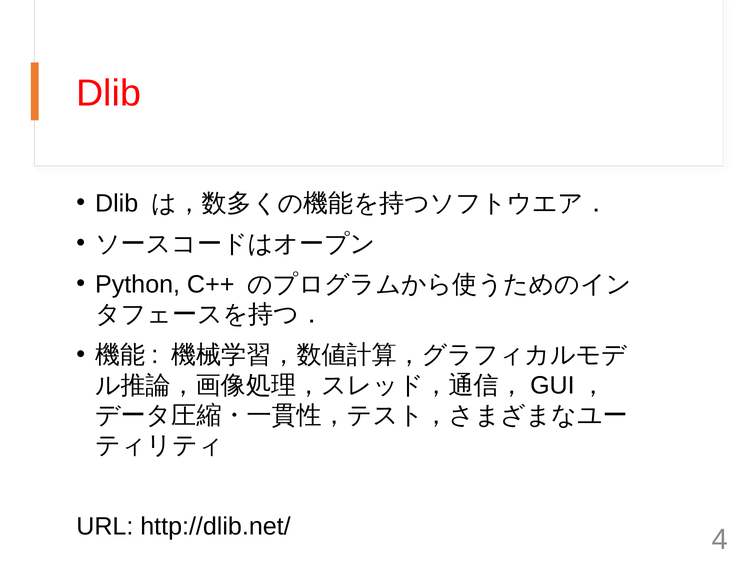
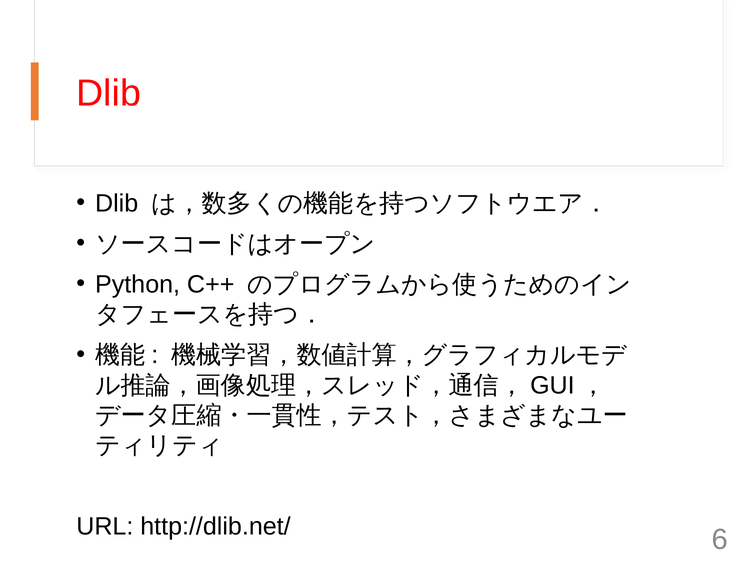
4: 4 -> 6
